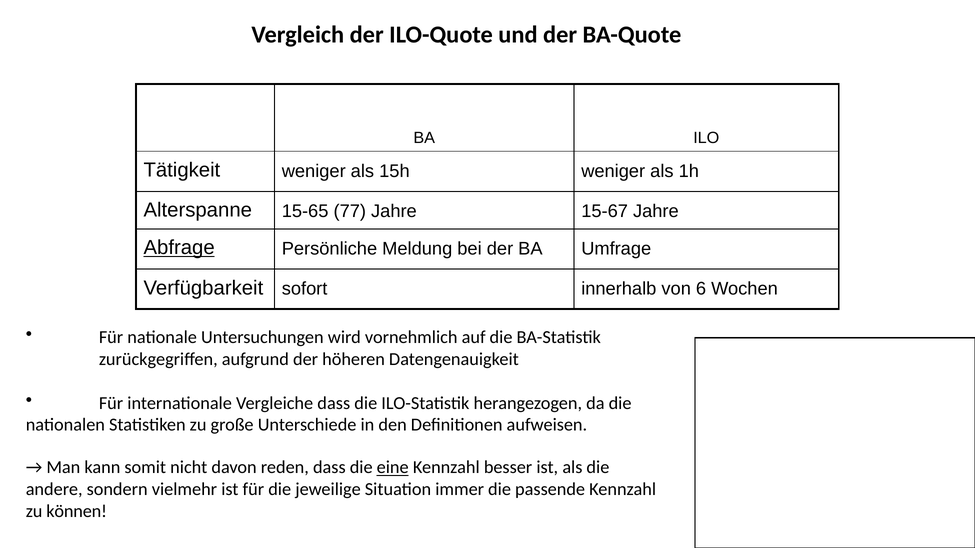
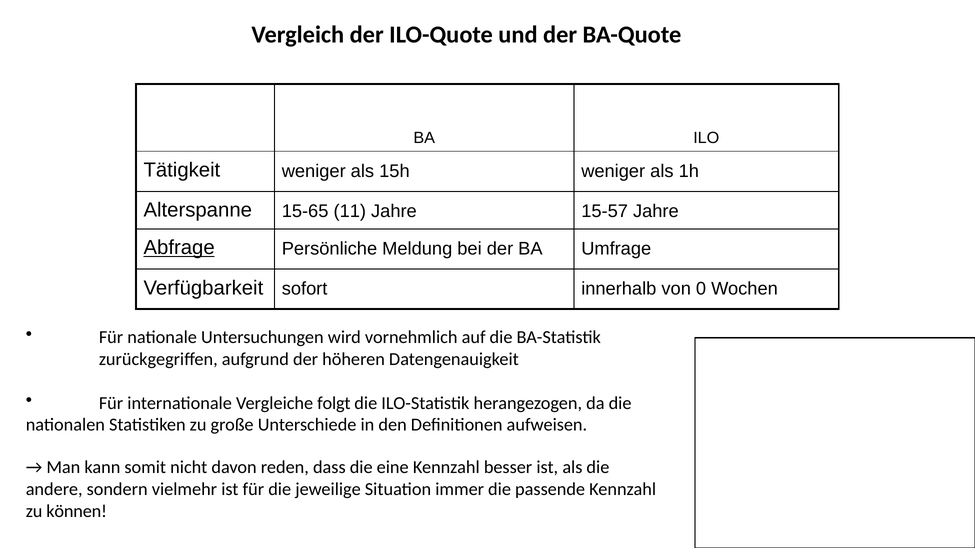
77: 77 -> 11
15-67: 15-67 -> 15-57
6: 6 -> 0
Vergleiche dass: dass -> folgt
eine underline: present -> none
